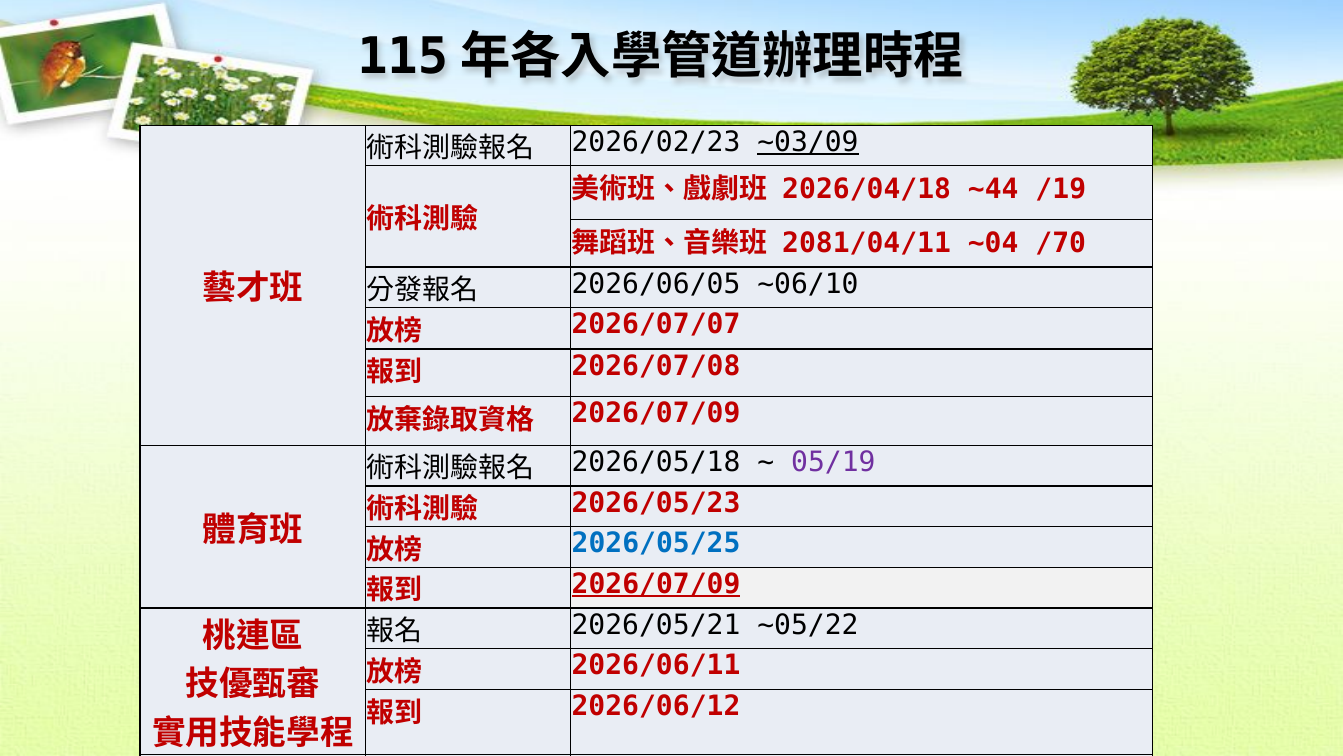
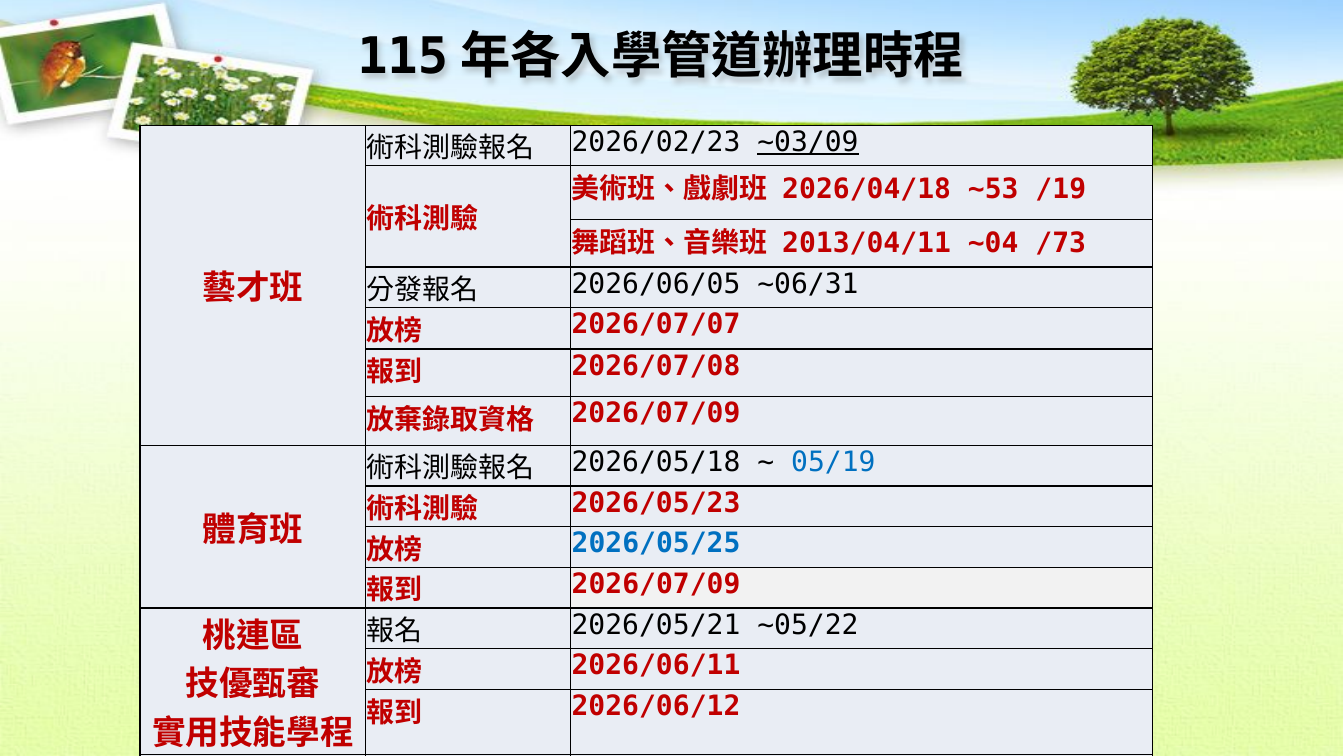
~44: ~44 -> ~53
2081/04/11: 2081/04/11 -> 2013/04/11
/70: /70 -> /73
~06/10: ~06/10 -> ~06/31
05/19 colour: purple -> blue
2026/07/09 at (656, 584) underline: present -> none
